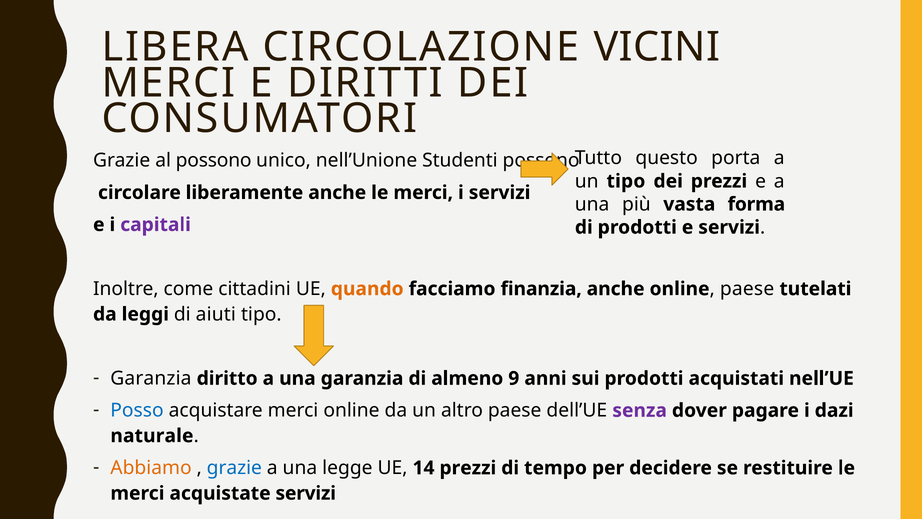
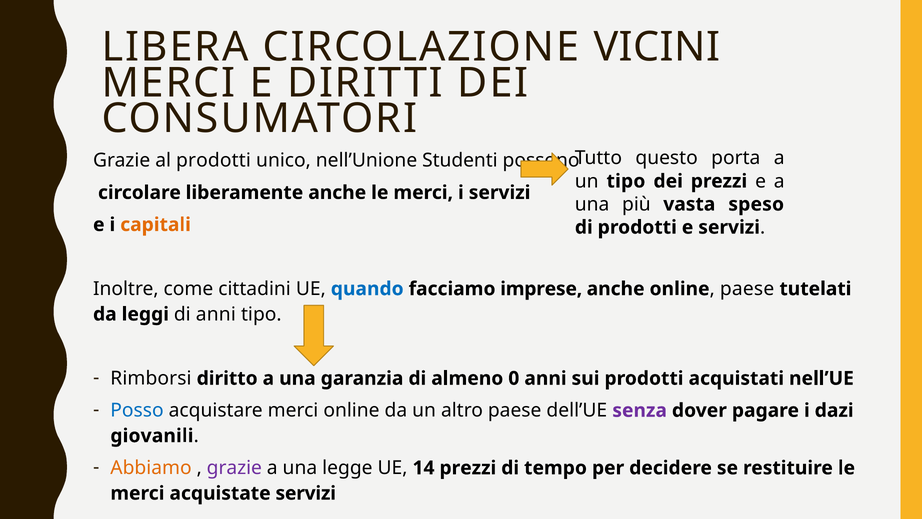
al possono: possono -> prodotti
forma: forma -> speso
capitali colour: purple -> orange
quando colour: orange -> blue
finanzia: finanzia -> imprese
di aiuti: aiuti -> anni
Garanzia at (151, 378): Garanzia -> Rimborsi
9: 9 -> 0
naturale: naturale -> giovanili
grazie at (234, 468) colour: blue -> purple
